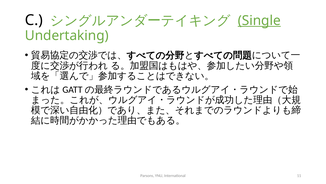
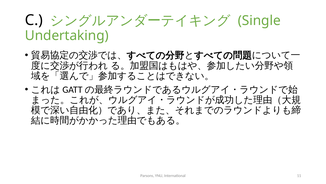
Single underline: present -> none
